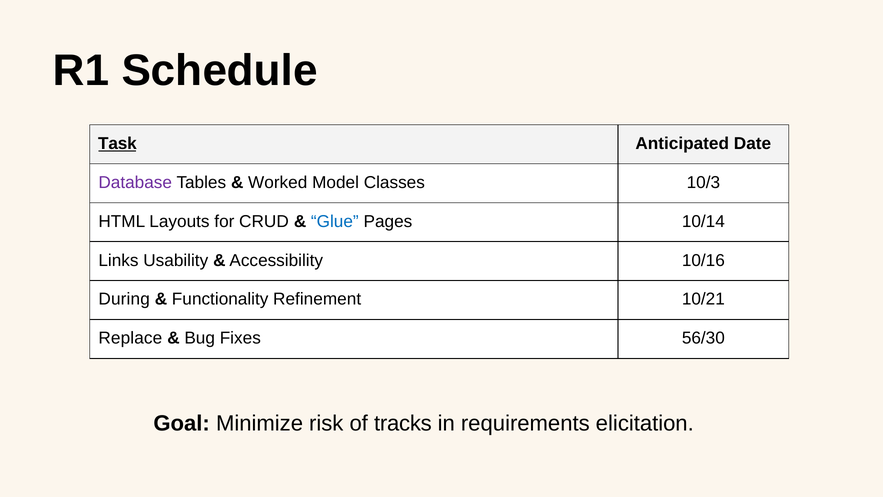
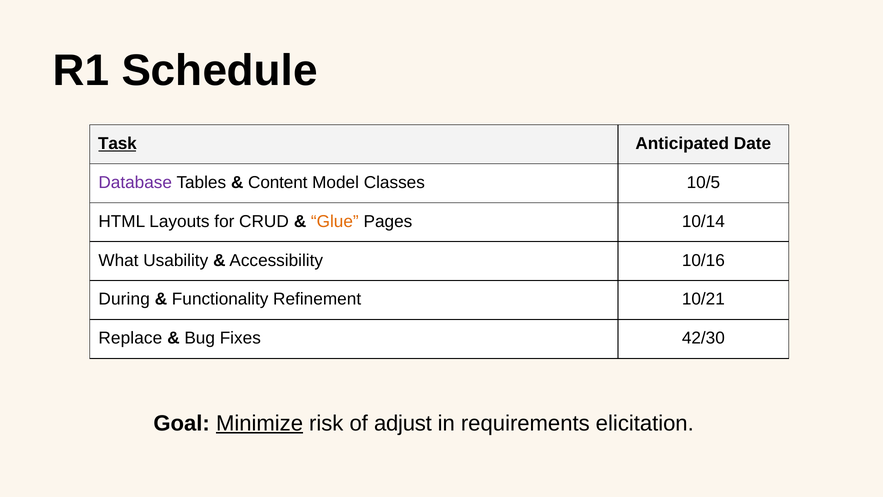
Worked: Worked -> Content
10/3: 10/3 -> 10/5
Glue colour: blue -> orange
Links: Links -> What
56/30: 56/30 -> 42/30
Minimize underline: none -> present
tracks: tracks -> adjust
